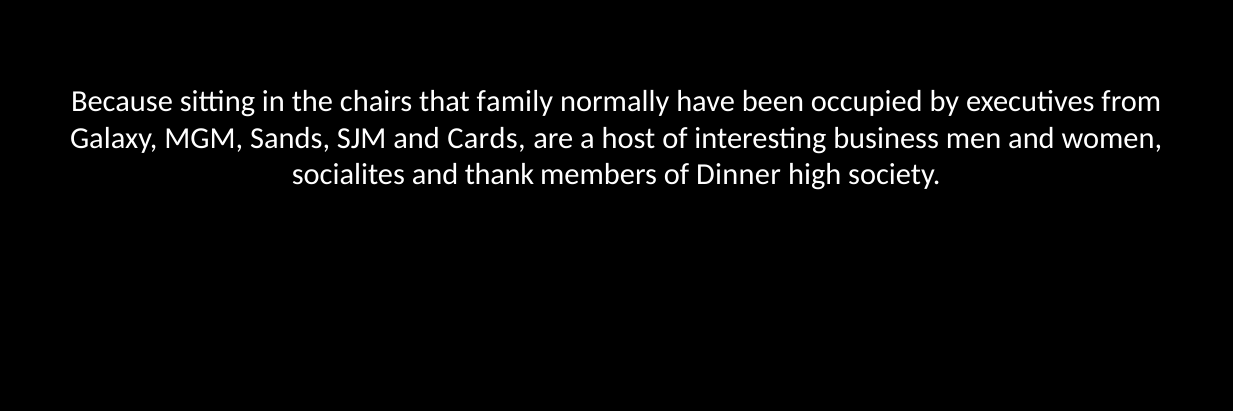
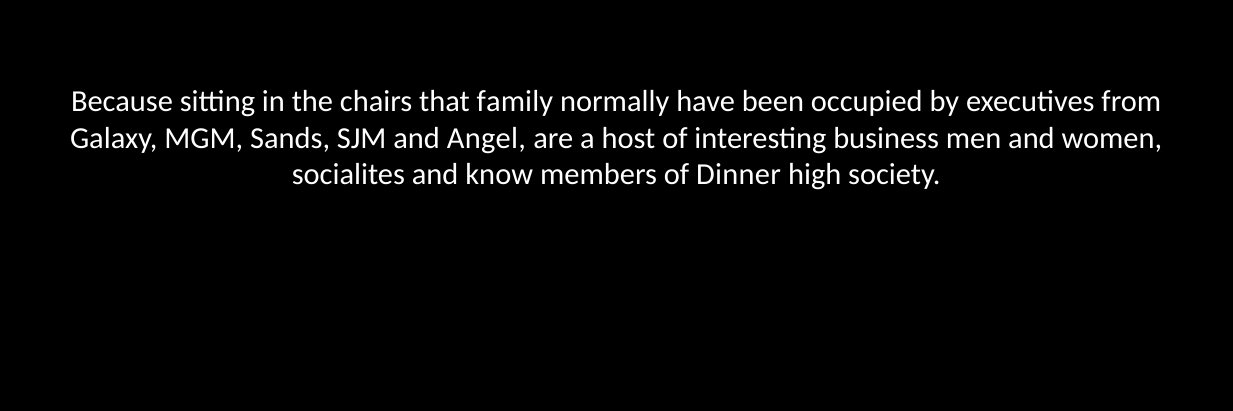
Cards: Cards -> Angel
thank: thank -> know
